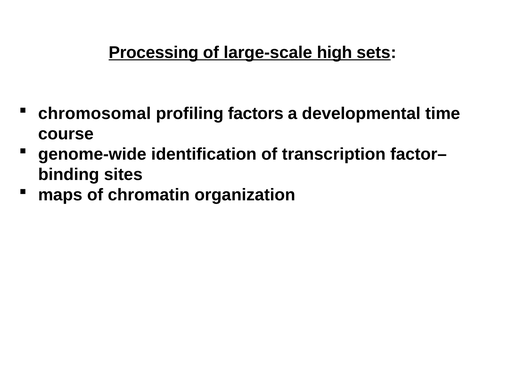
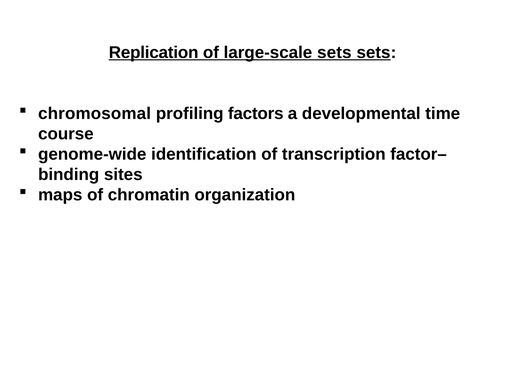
Processing: Processing -> Replication
large-scale high: high -> sets
